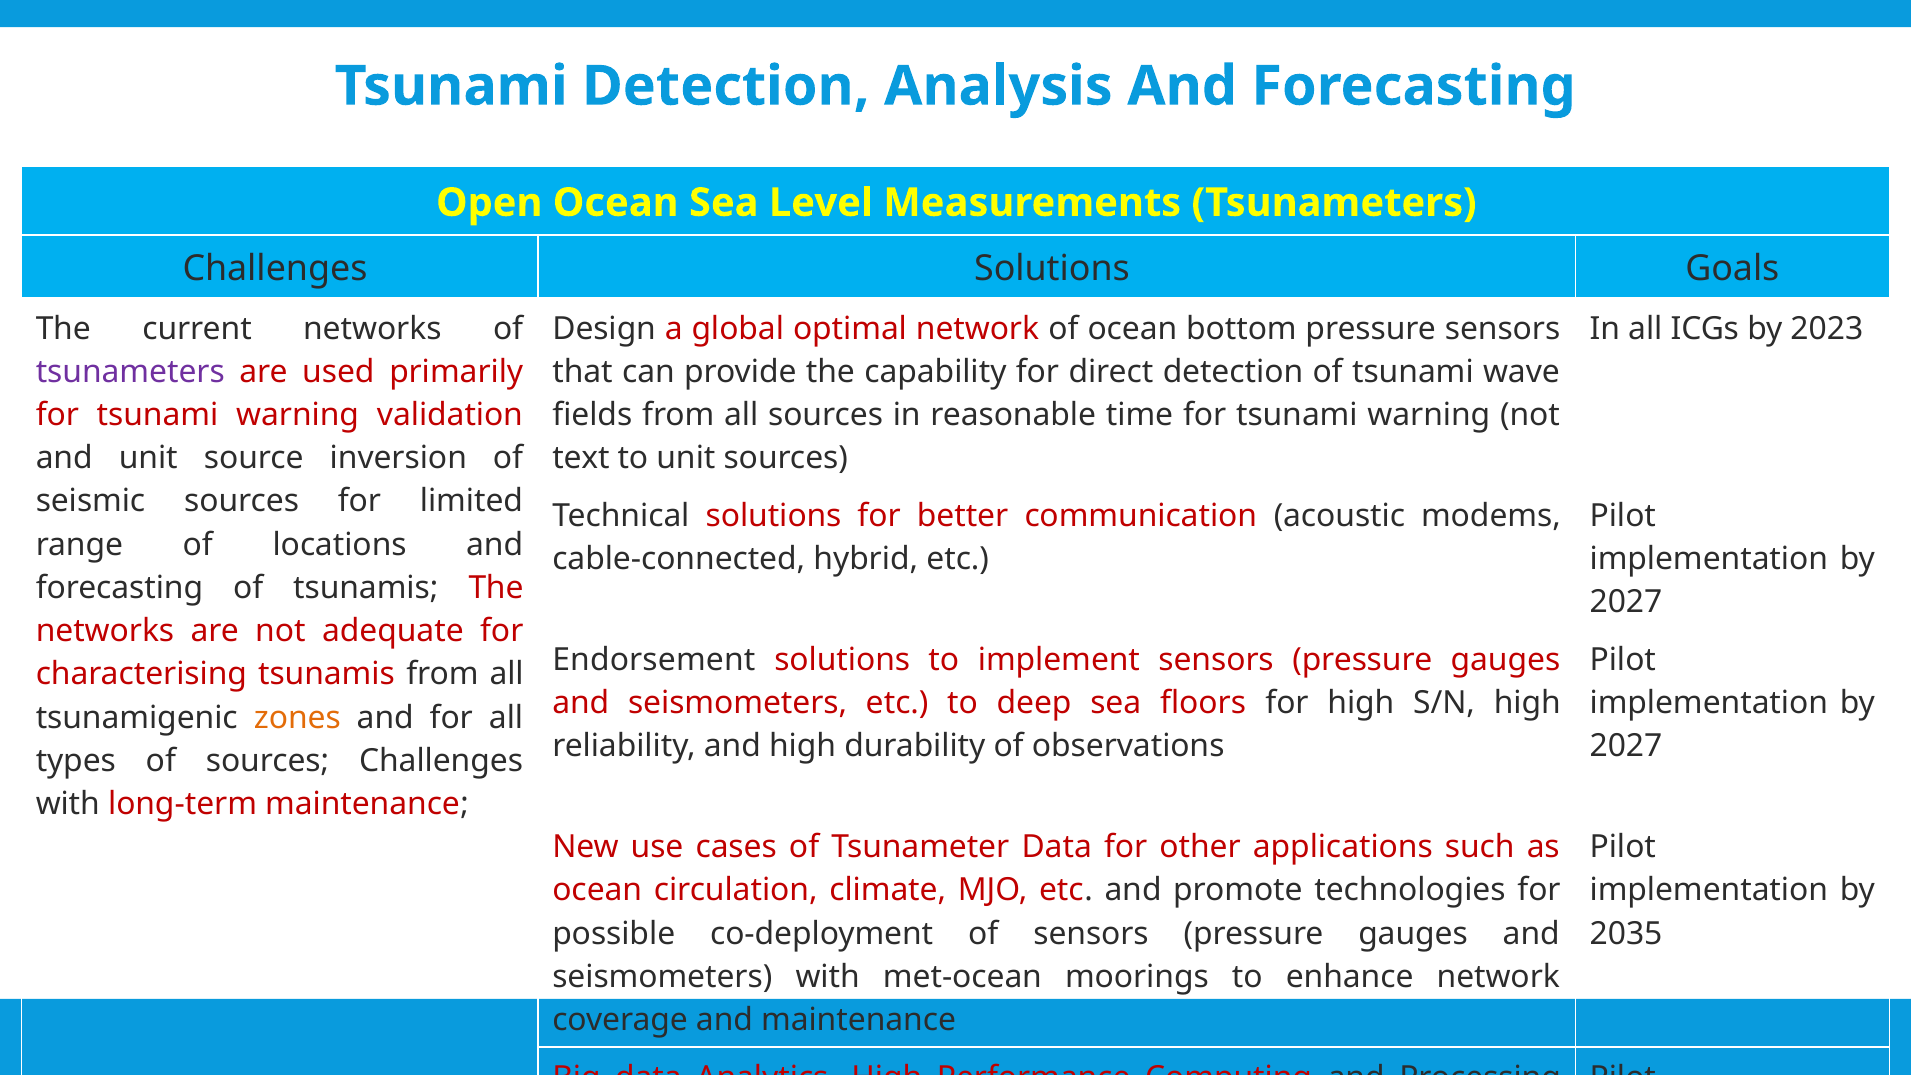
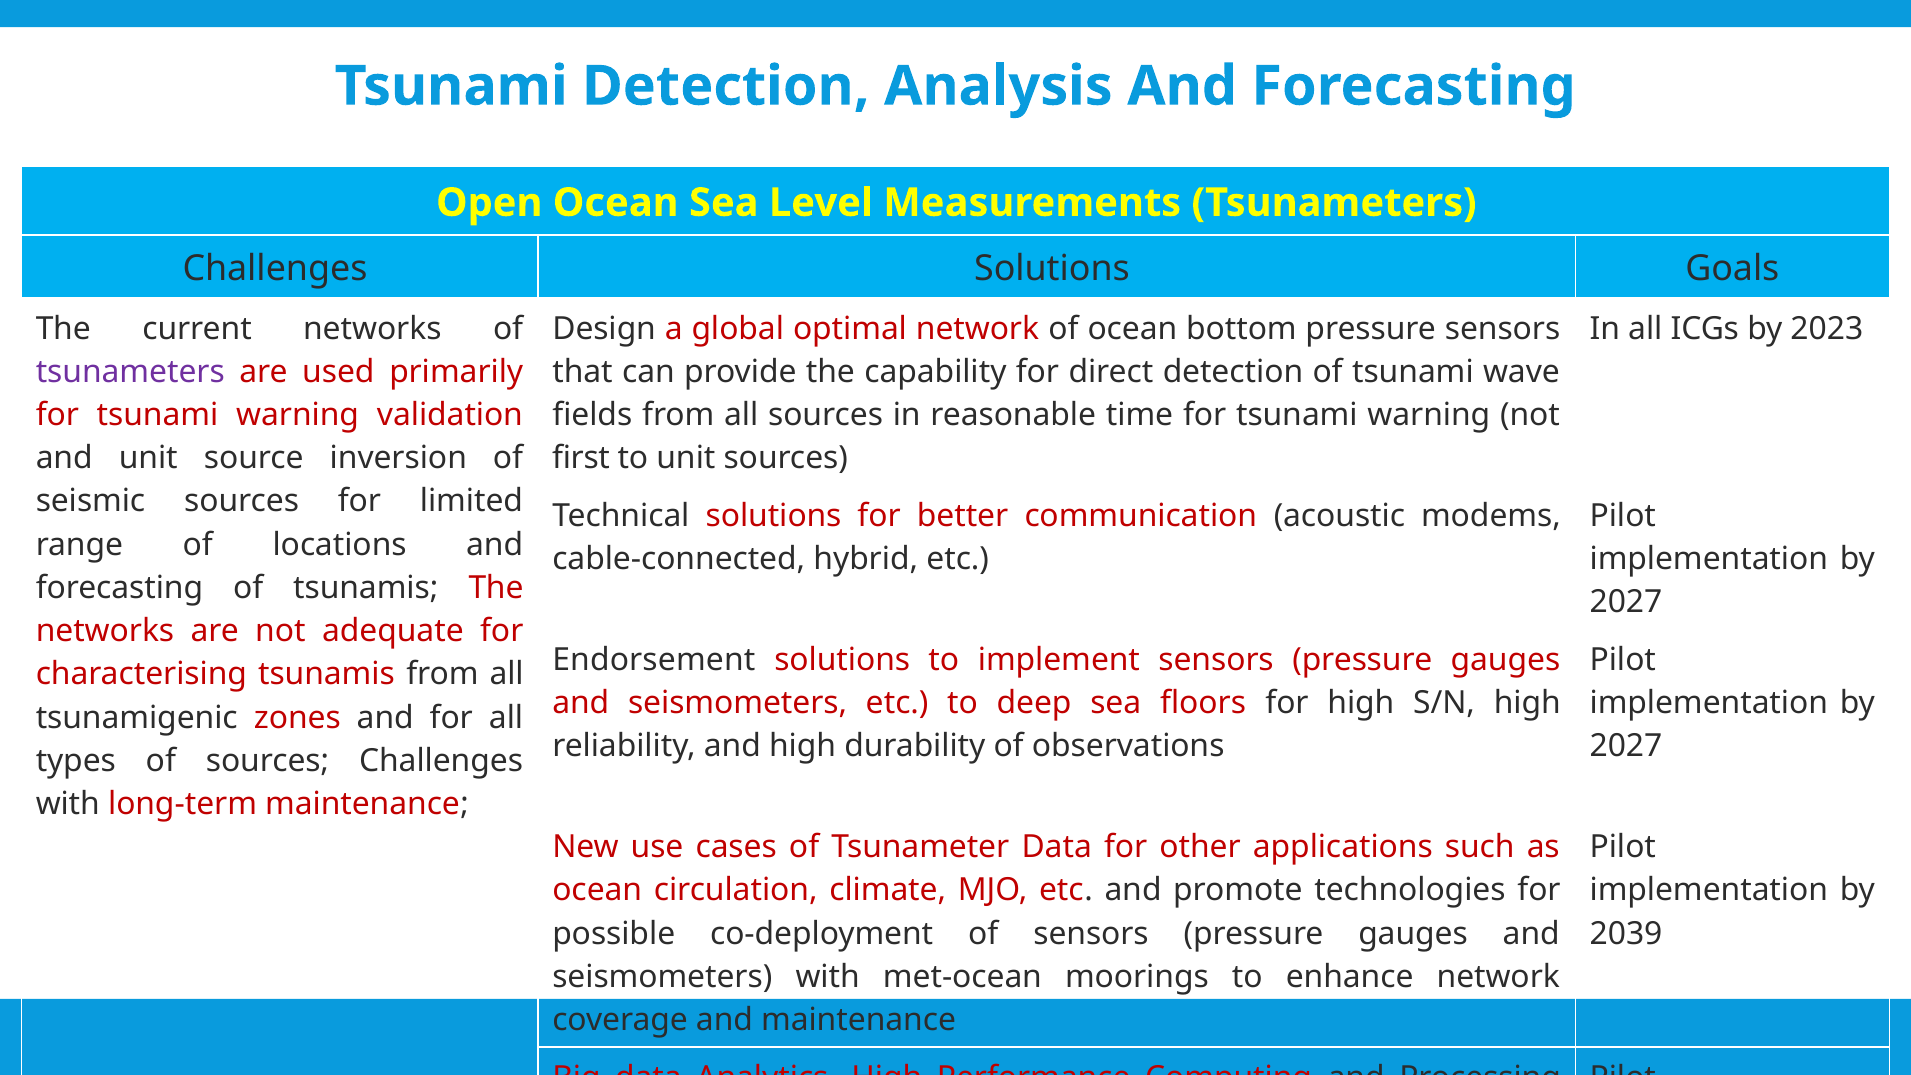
text: text -> first
zones colour: orange -> red
2035: 2035 -> 2039
